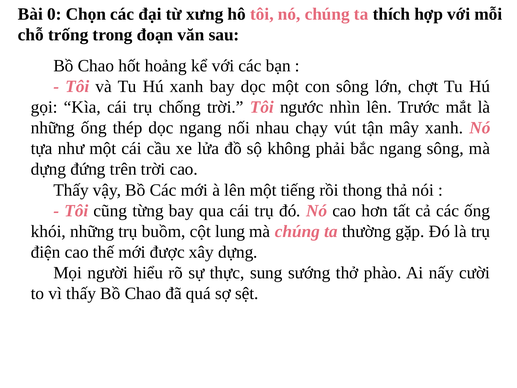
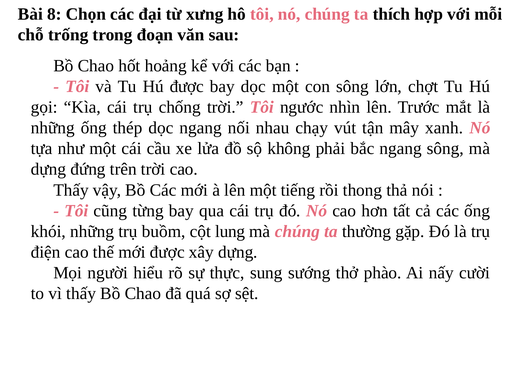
0: 0 -> 8
Hú xanh: xanh -> được
